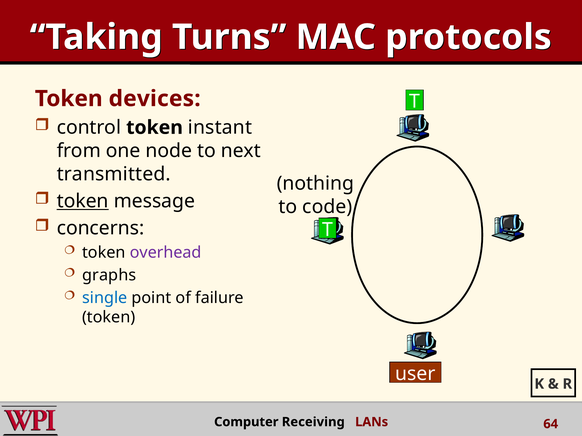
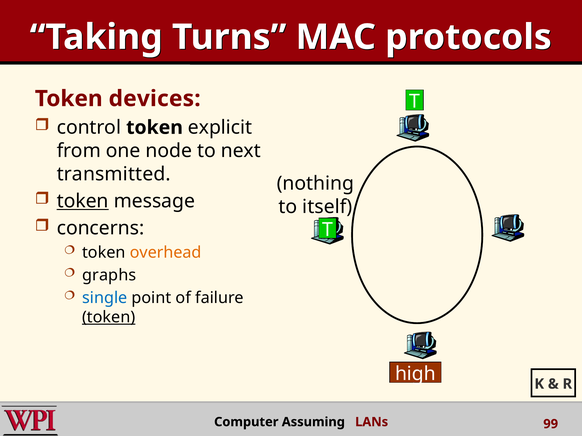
instant: instant -> explicit
code: code -> itself
overhead colour: purple -> orange
token at (109, 318) underline: none -> present
user: user -> high
Receiving: Receiving -> Assuming
64: 64 -> 99
